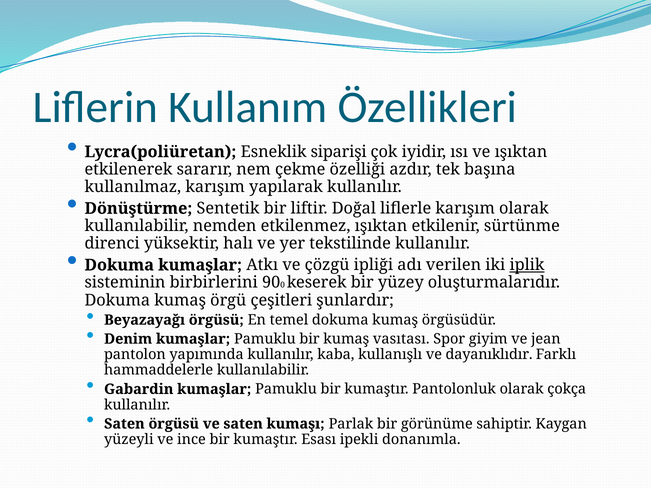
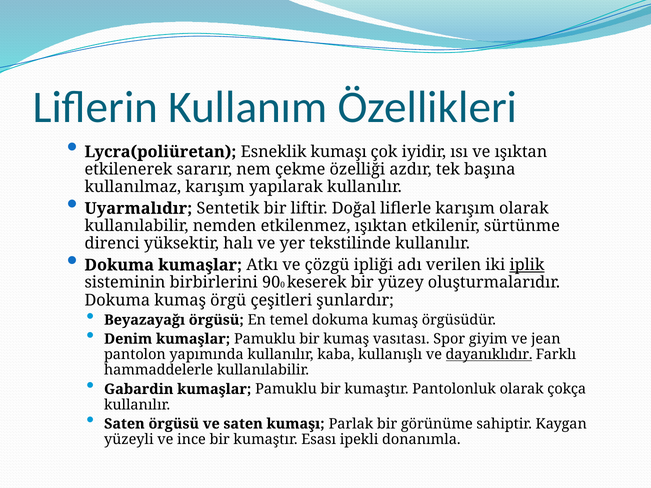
Esneklik siparişi: siparişi -> kumaşı
Dönüştürme: Dönüştürme -> Uyarmalıdır
dayanıklıdır underline: none -> present
